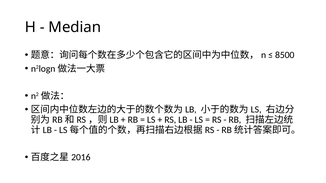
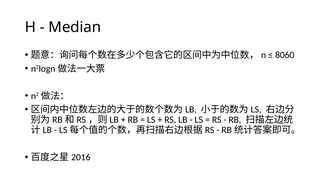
8500: 8500 -> 8060
